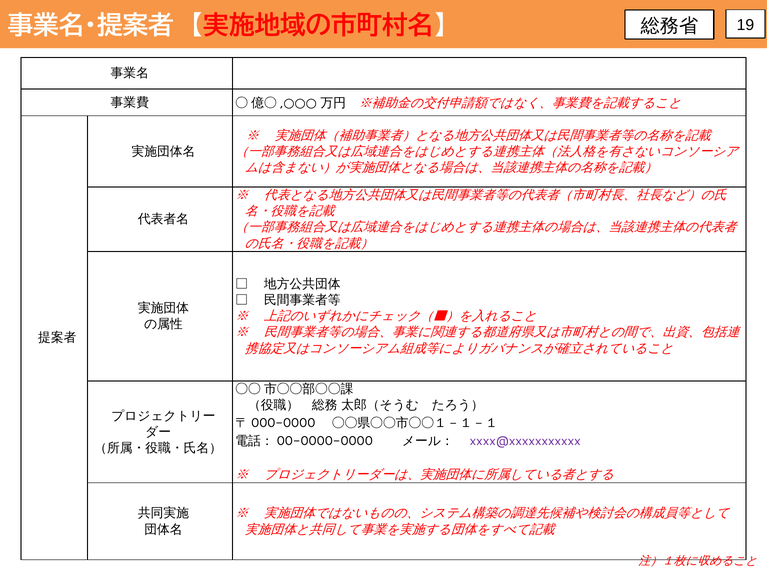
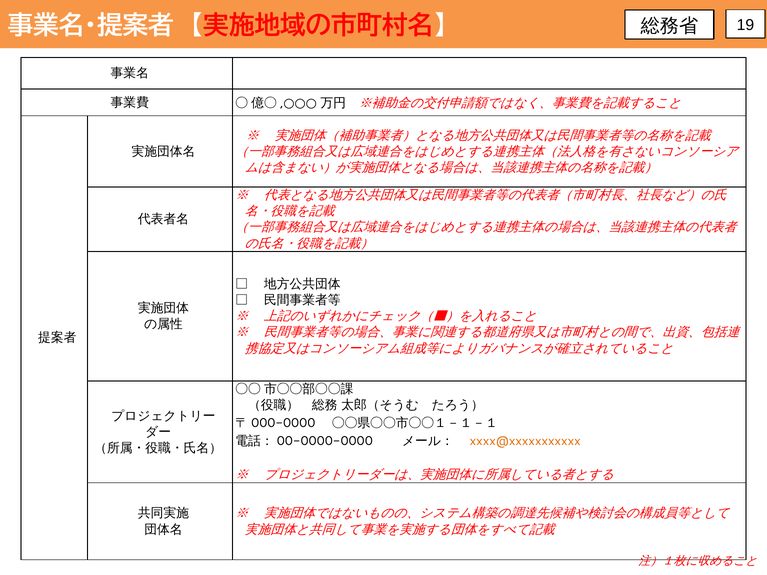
xxxx@xxxxxxxxxxx colour: purple -> orange
